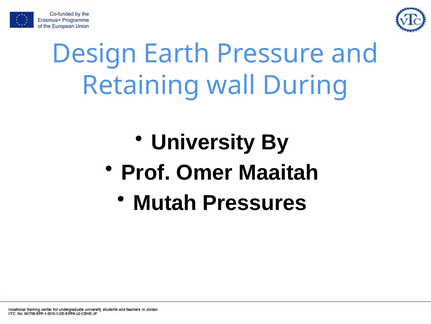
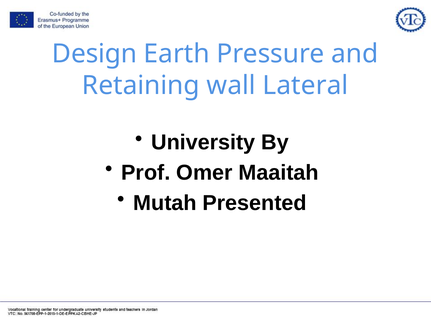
During: During -> Lateral
Pressures: Pressures -> Presented
